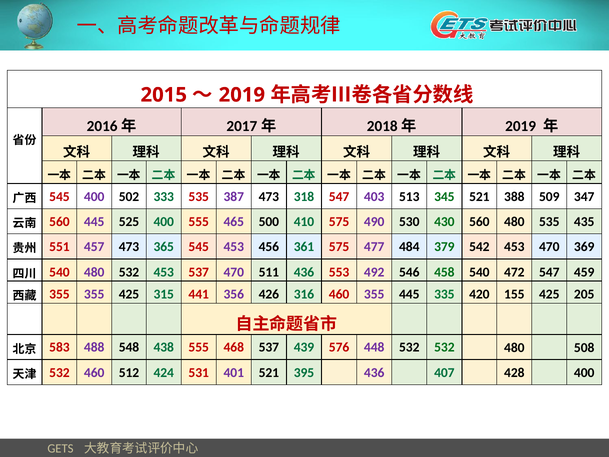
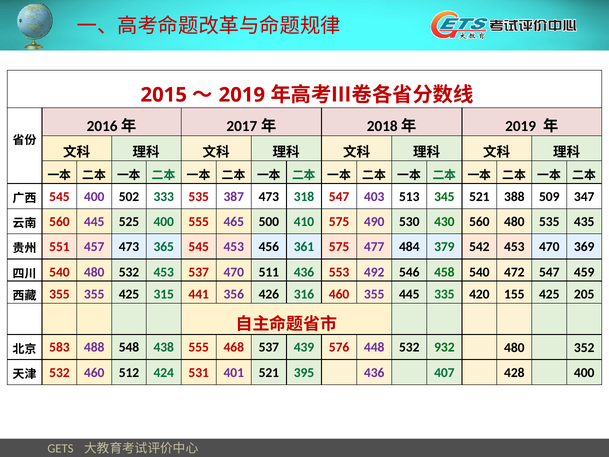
532 532: 532 -> 932
508: 508 -> 352
